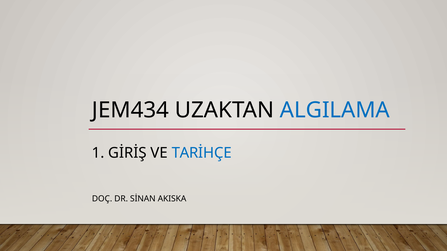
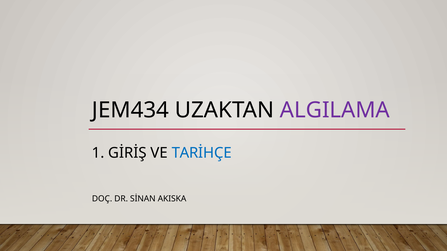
ALGILAMA colour: blue -> purple
